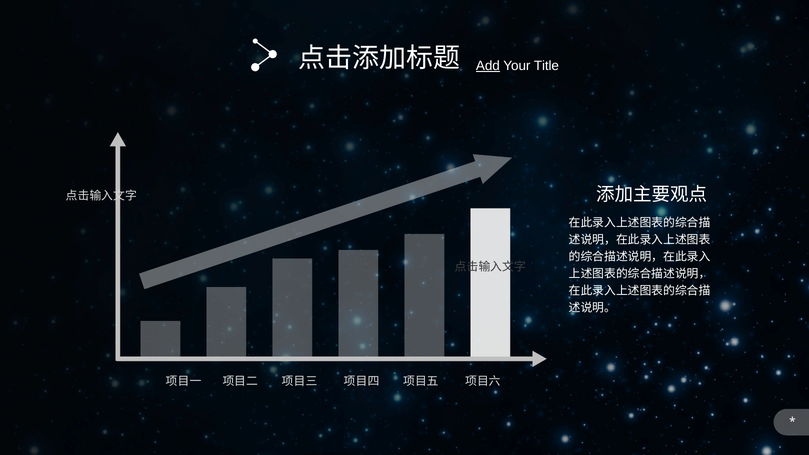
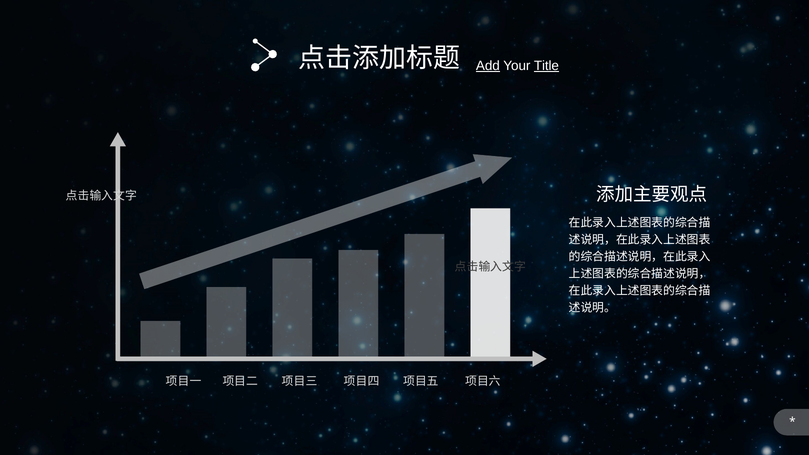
Title underline: none -> present
